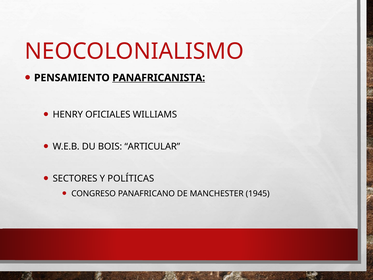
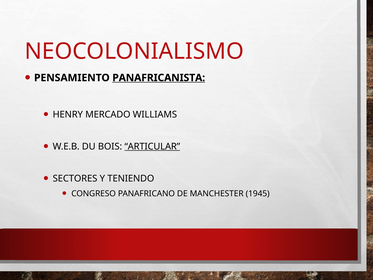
OFICIALES: OFICIALES -> MERCADO
ARTICULAR underline: none -> present
POLÍTICAS: POLÍTICAS -> TENIENDO
